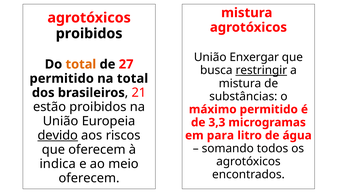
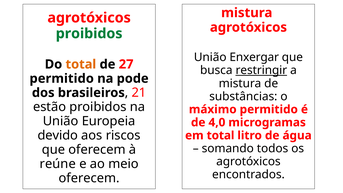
proibidos at (89, 34) colour: black -> green
na total: total -> pode
3,3: 3,3 -> 4,0
devido underline: present -> none
em para: para -> total
indica: indica -> reúne
